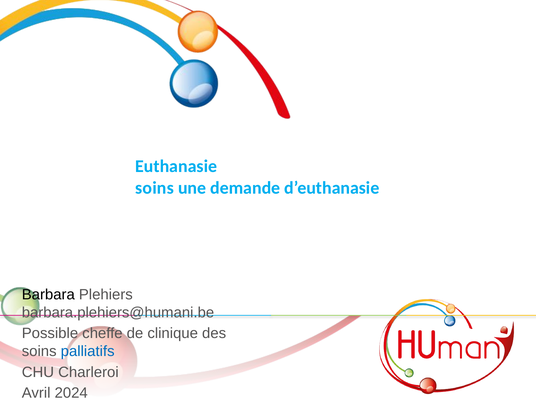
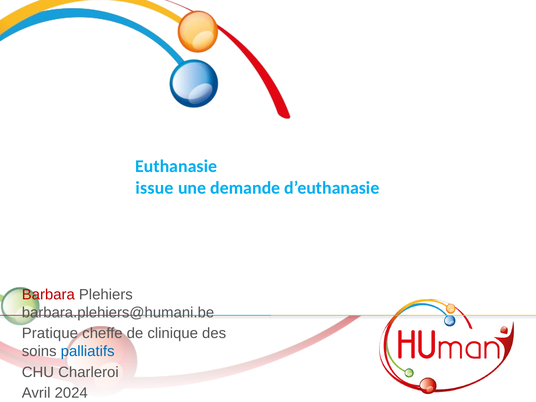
soins at (155, 188): soins -> issue
Barbara colour: black -> red
Possible: Possible -> Pratique
